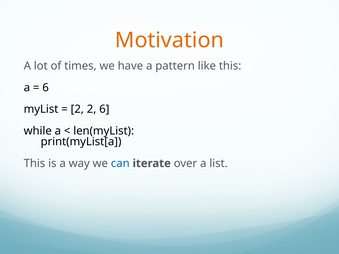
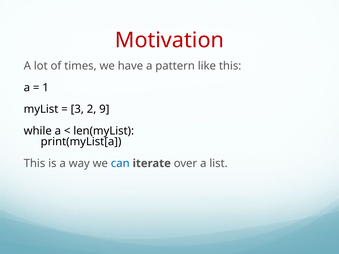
Motivation colour: orange -> red
6 at (46, 88): 6 -> 1
2 at (77, 109): 2 -> 3
2 6: 6 -> 9
